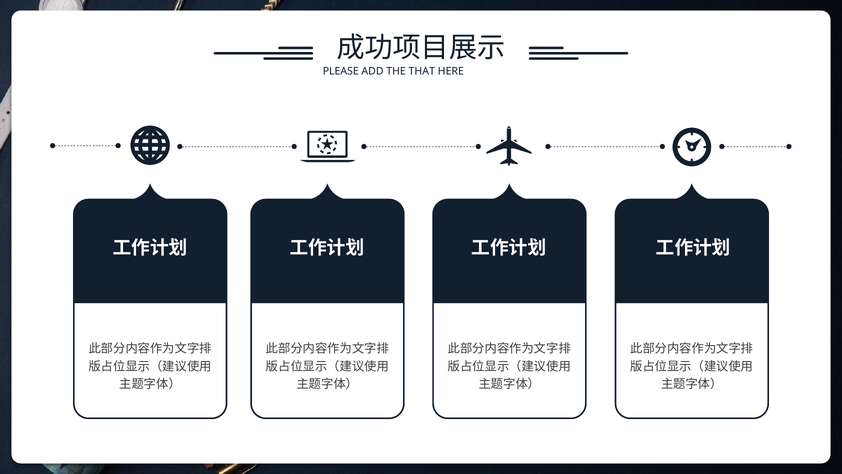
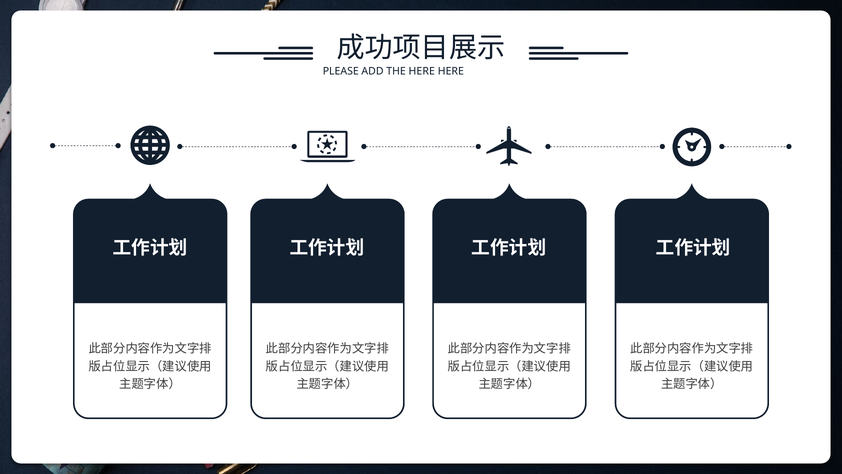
THE THAT: THAT -> HERE
